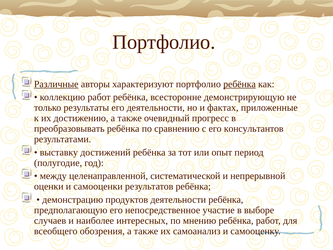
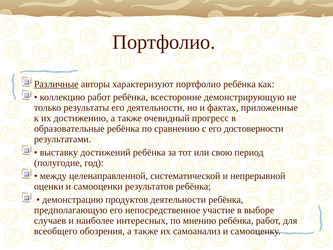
ребёнка at (240, 84) underline: present -> none
преобразовывать: преобразовывать -> образовательные
консультантов: консультантов -> достоверности
опыт: опыт -> свою
